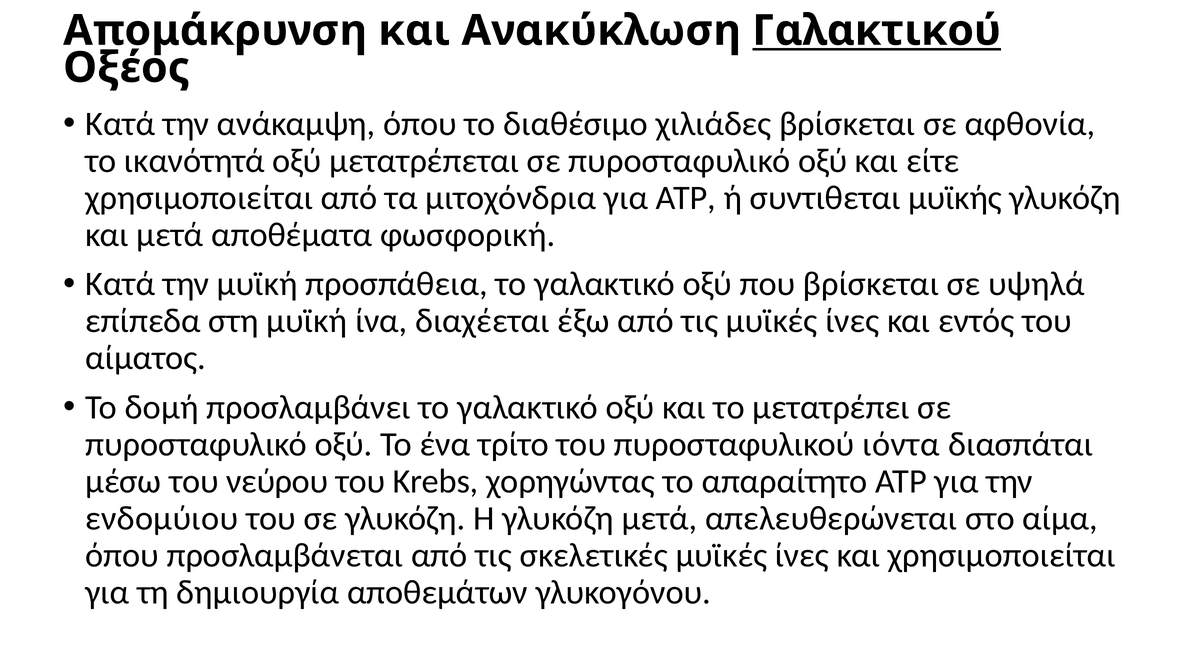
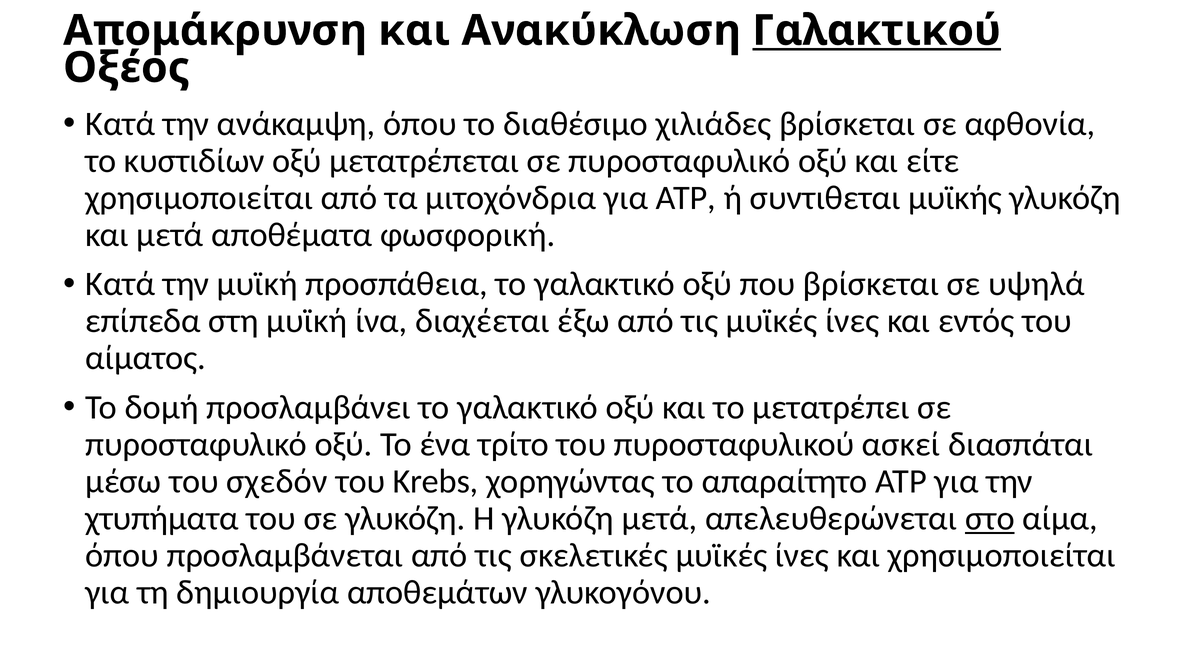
ικανότητά: ικανότητά -> κυστιδίων
ιόντα: ιόντα -> ασκεί
νεύρου: νεύρου -> σχεδόν
ενδομύιου: ενδομύιου -> χτυπήματα
στο underline: none -> present
